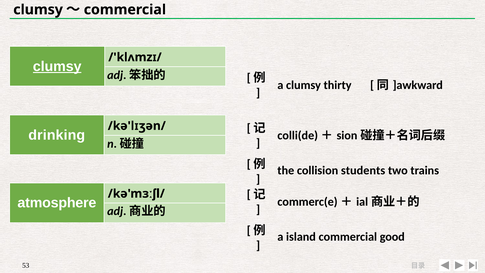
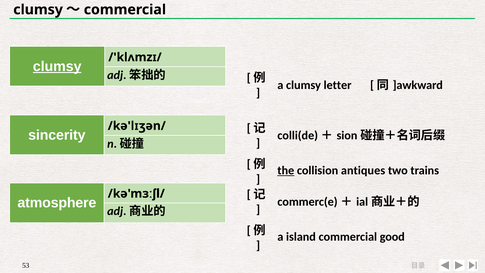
thirty: thirty -> letter
drinking: drinking -> sincerity
the underline: none -> present
students: students -> antiques
